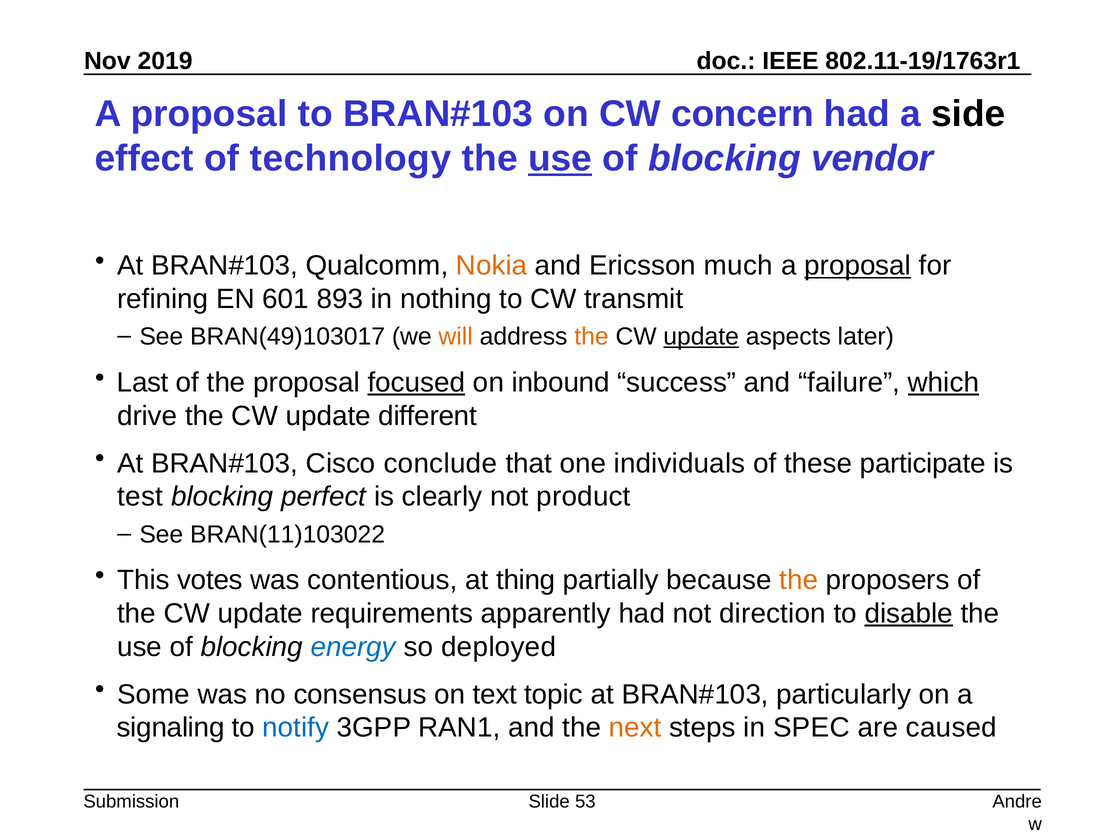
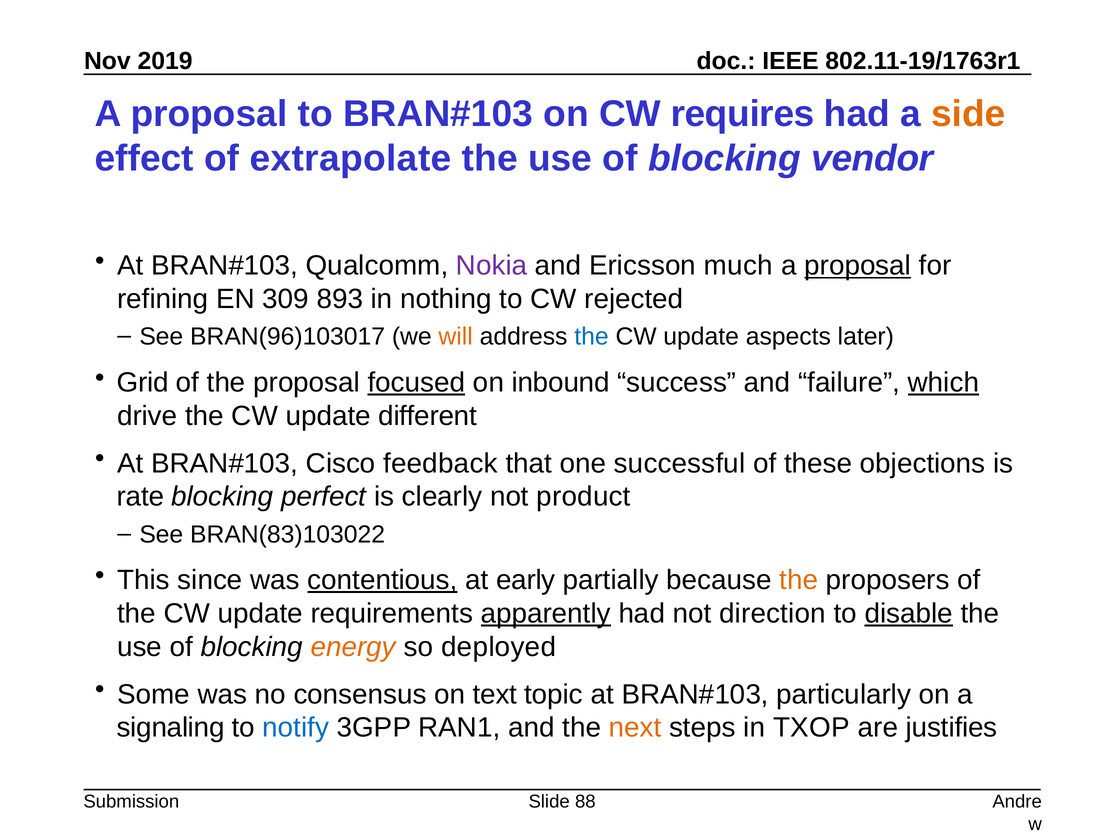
concern: concern -> requires
side colour: black -> orange
technology: technology -> extrapolate
use at (560, 159) underline: present -> none
Nokia colour: orange -> purple
601: 601 -> 309
transmit: transmit -> rejected
BRAN(49)103017: BRAN(49)103017 -> BRAN(96)103017
the at (592, 337) colour: orange -> blue
update at (701, 337) underline: present -> none
Last: Last -> Grid
conclude: conclude -> feedback
individuals: individuals -> successful
participate: participate -> objections
test: test -> rate
BRAN(11)103022: BRAN(11)103022 -> BRAN(83)103022
votes: votes -> since
contentious underline: none -> present
thing: thing -> early
apparently underline: none -> present
energy colour: blue -> orange
SPEC: SPEC -> TXOP
caused: caused -> justifies
53: 53 -> 88
